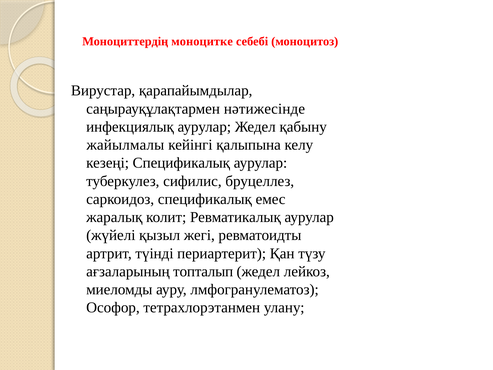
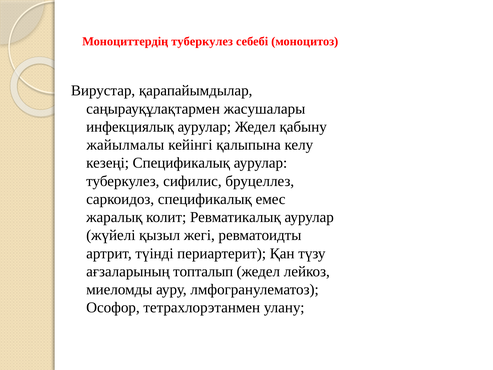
Моноциттердің моноцитке: моноцитке -> туберкулез
нәтижесінде: нәтижесінде -> жасушалары
